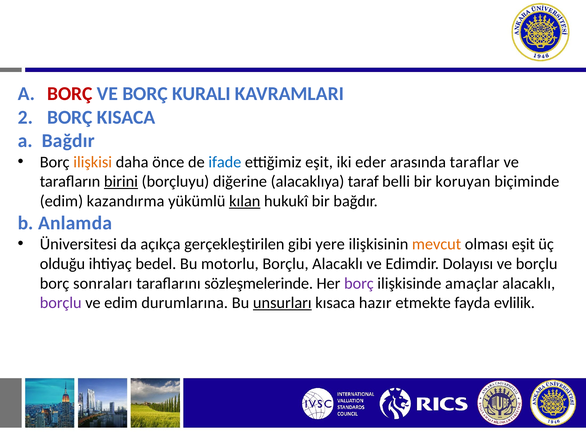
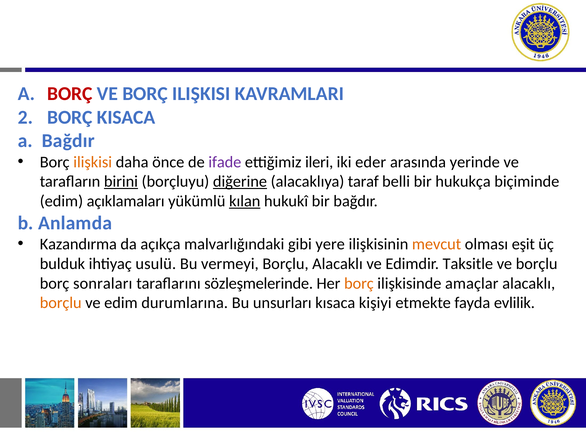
VE BORÇ KURALI: KURALI -> ILIŞKISI
ifade colour: blue -> purple
ettiğimiz eşit: eşit -> ileri
taraflar: taraflar -> yerinde
diğerine underline: none -> present
koruyan: koruyan -> hukukça
kazandırma: kazandırma -> açıklamaları
Üniversitesi: Üniversitesi -> Kazandırma
gerçekleştirilen: gerçekleştirilen -> malvarlığındaki
olduğu: olduğu -> bulduk
bedel: bedel -> usulü
motorlu: motorlu -> vermeyi
Dolayısı: Dolayısı -> Taksitle
borç at (359, 283) colour: purple -> orange
borçlu at (61, 303) colour: purple -> orange
unsurları underline: present -> none
hazır: hazır -> kişiyi
